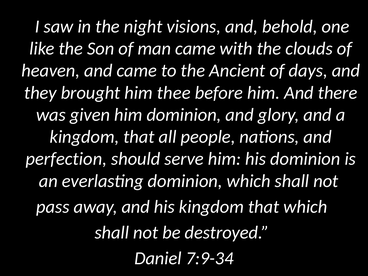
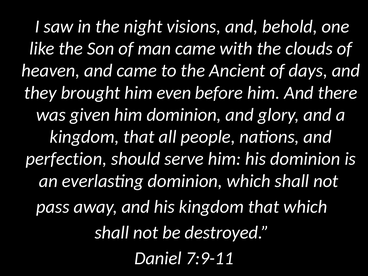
thee: thee -> even
7:9-34: 7:9-34 -> 7:9-11
